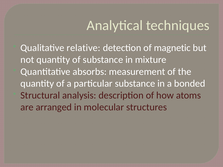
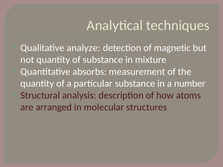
relative: relative -> analyze
bonded: bonded -> number
